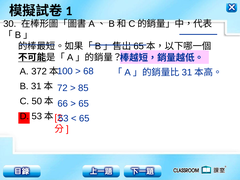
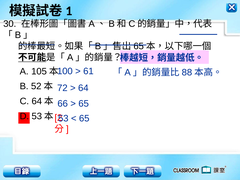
68: 68 -> 61
372: 372 -> 105
31 at (187, 72): 31 -> 88
B 31: 31 -> 52
85 at (83, 88): 85 -> 64
C 50: 50 -> 64
